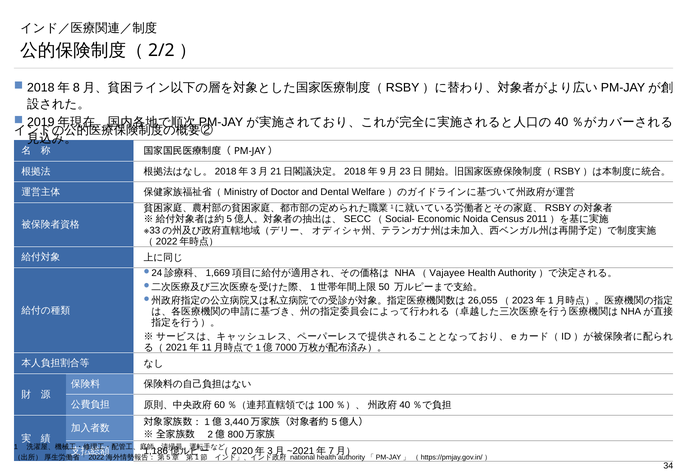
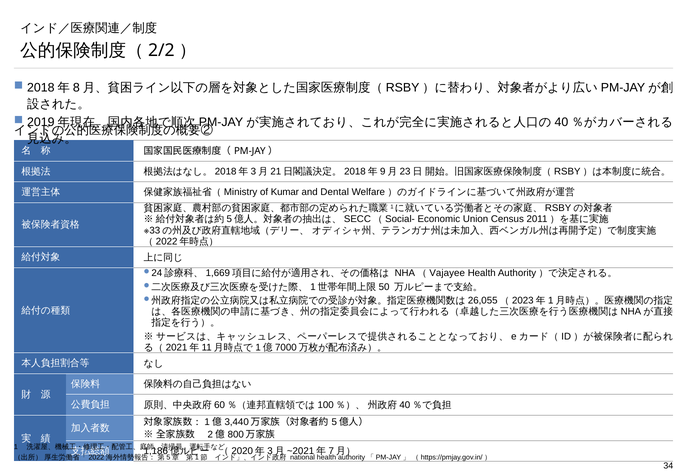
Doctor: Doctor -> Kumar
Noida: Noida -> Union
